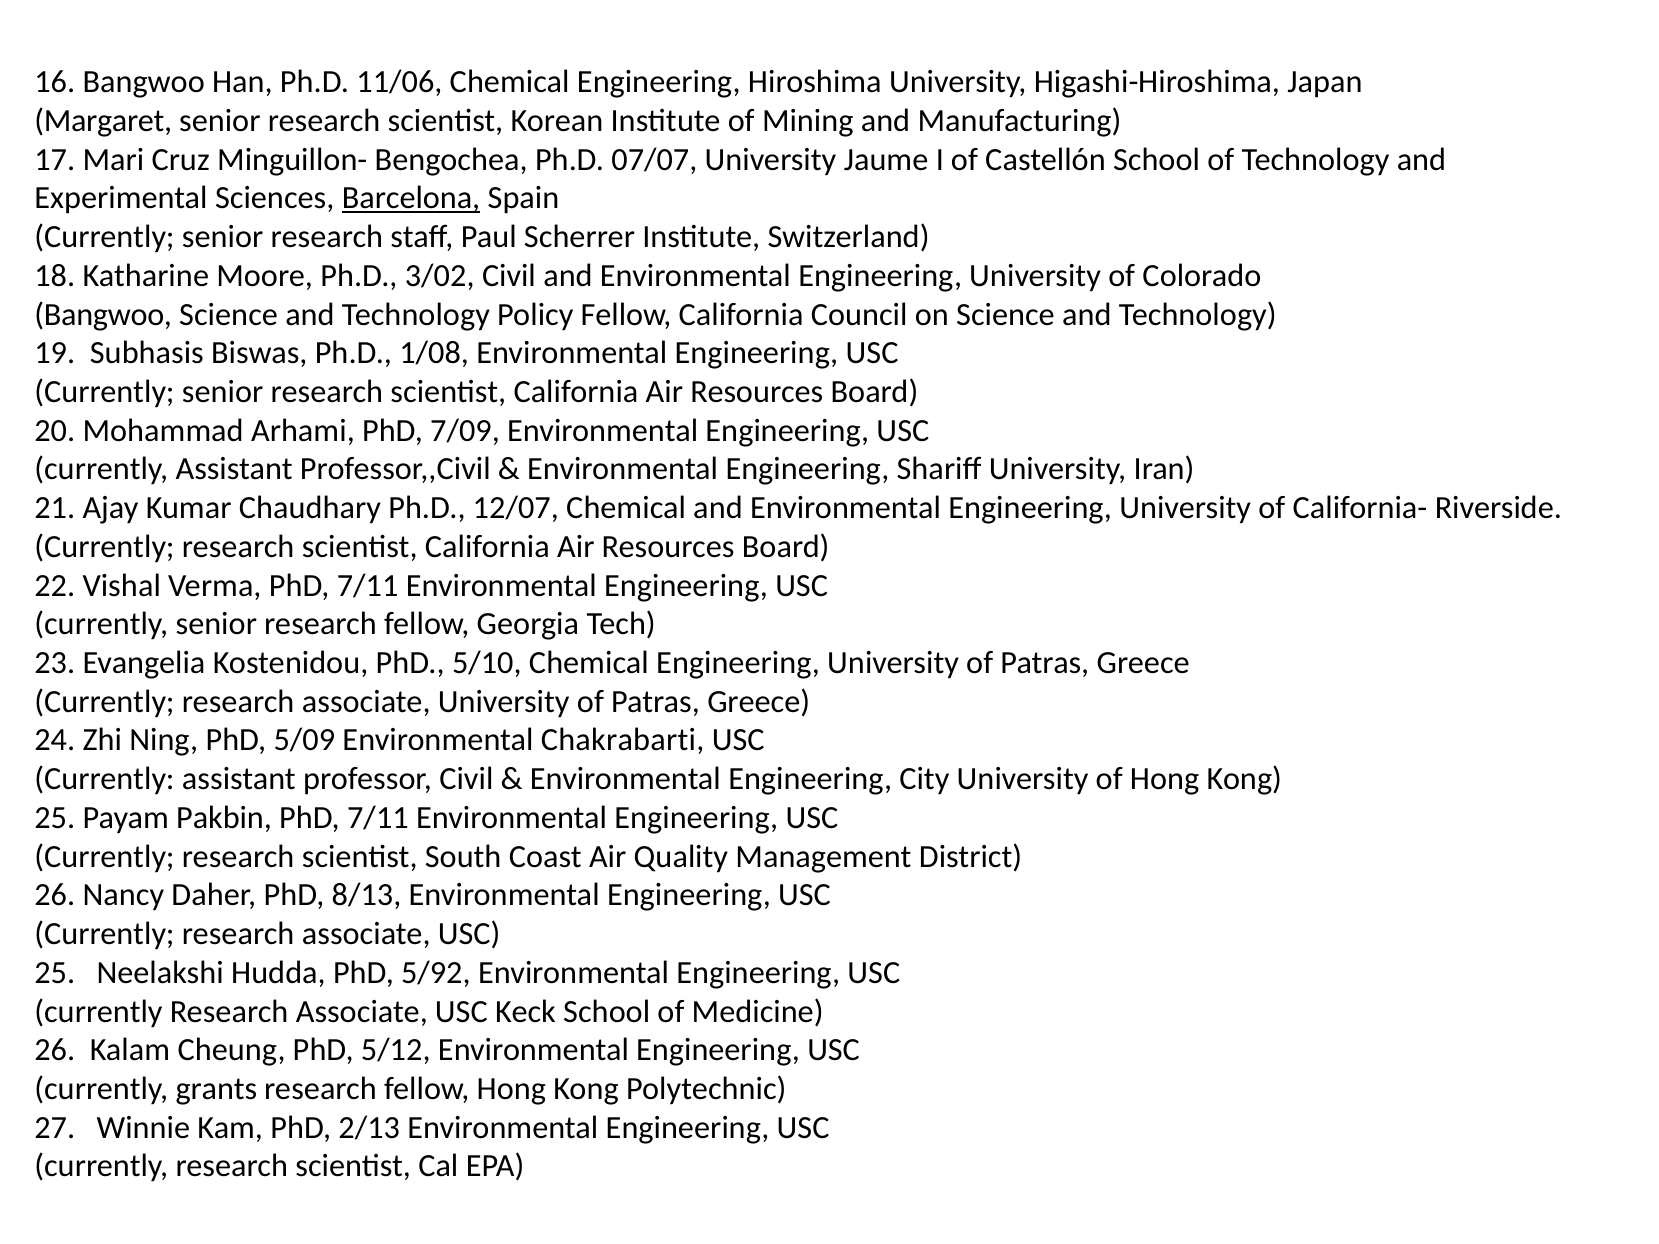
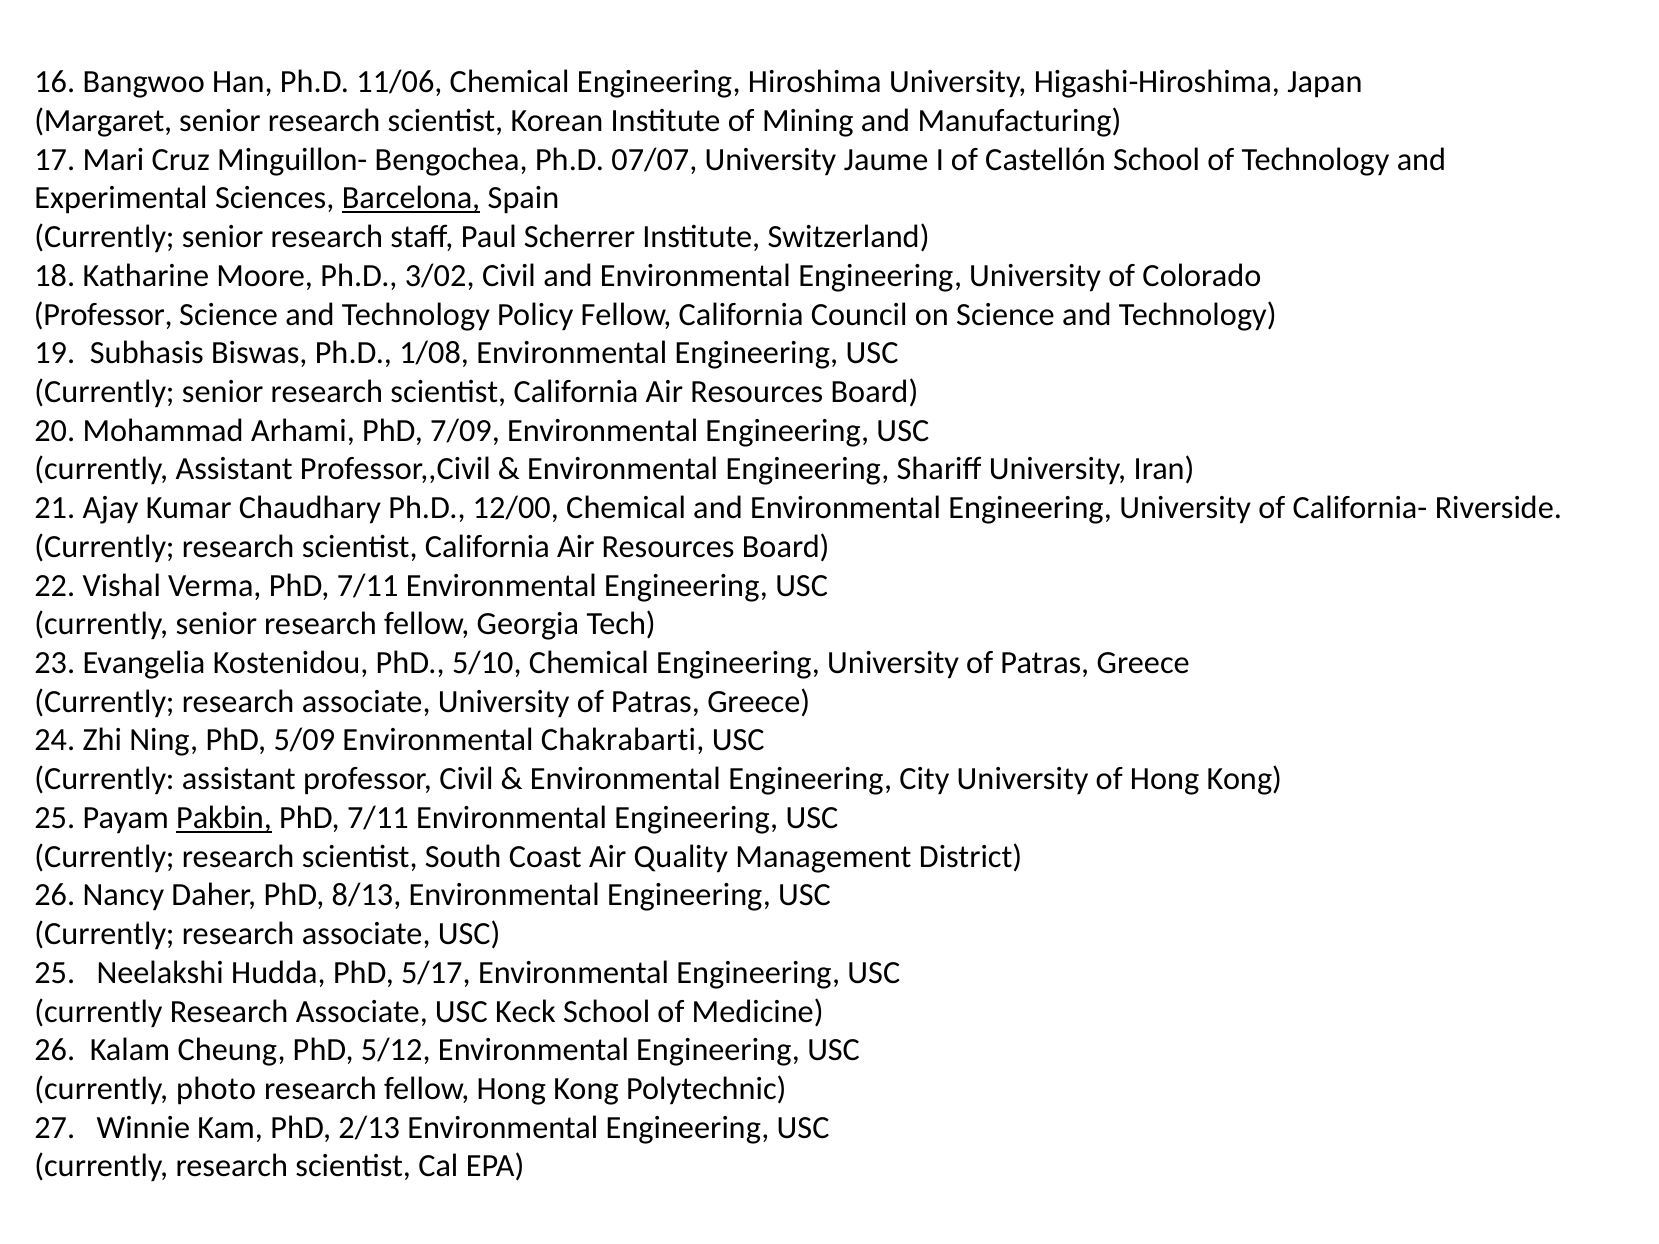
Bangwoo at (103, 314): Bangwoo -> Professor
12/07: 12/07 -> 12/00
Pakbin underline: none -> present
5/92: 5/92 -> 5/17
grants: grants -> photo
